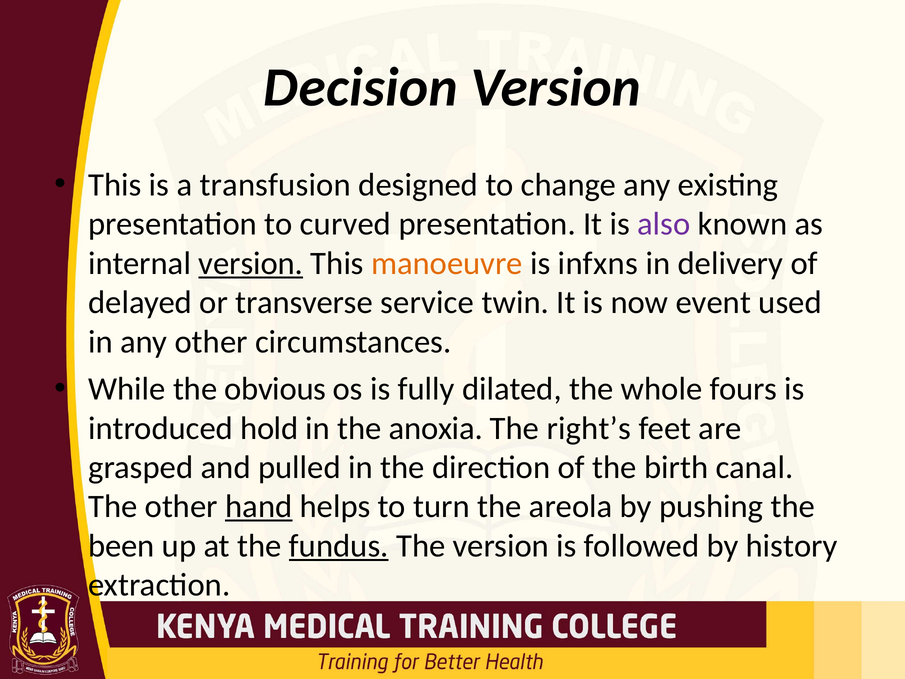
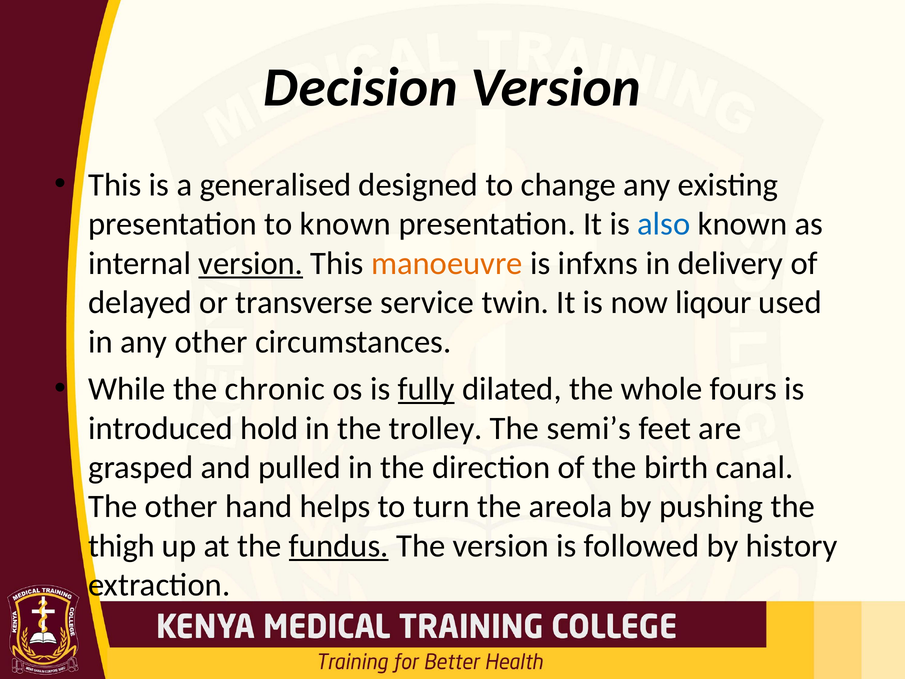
transfusion: transfusion -> generalised
to curved: curved -> known
also colour: purple -> blue
event: event -> liqour
obvious: obvious -> chronic
fully underline: none -> present
anoxia: anoxia -> trolley
right’s: right’s -> semi’s
hand underline: present -> none
been: been -> thigh
